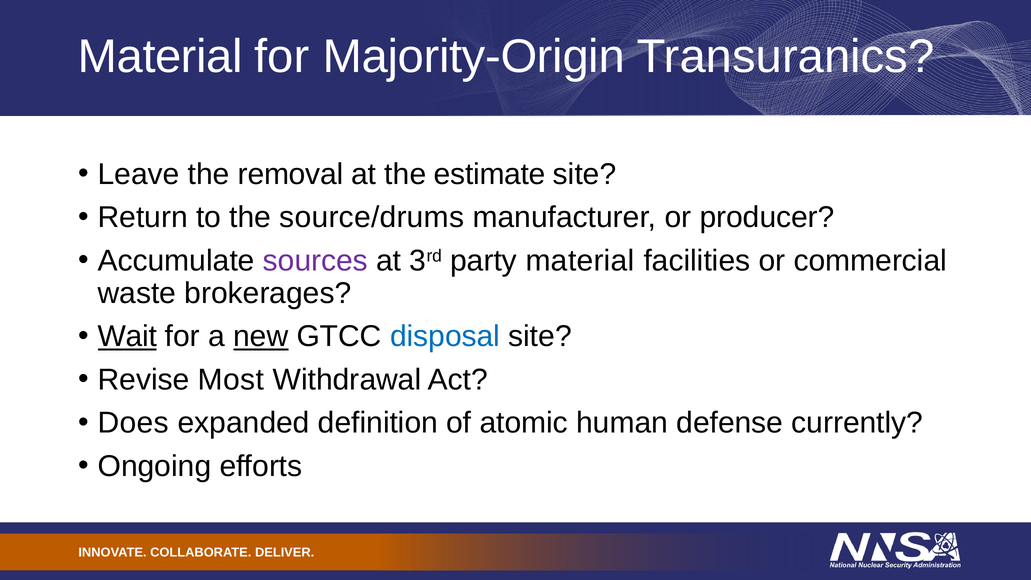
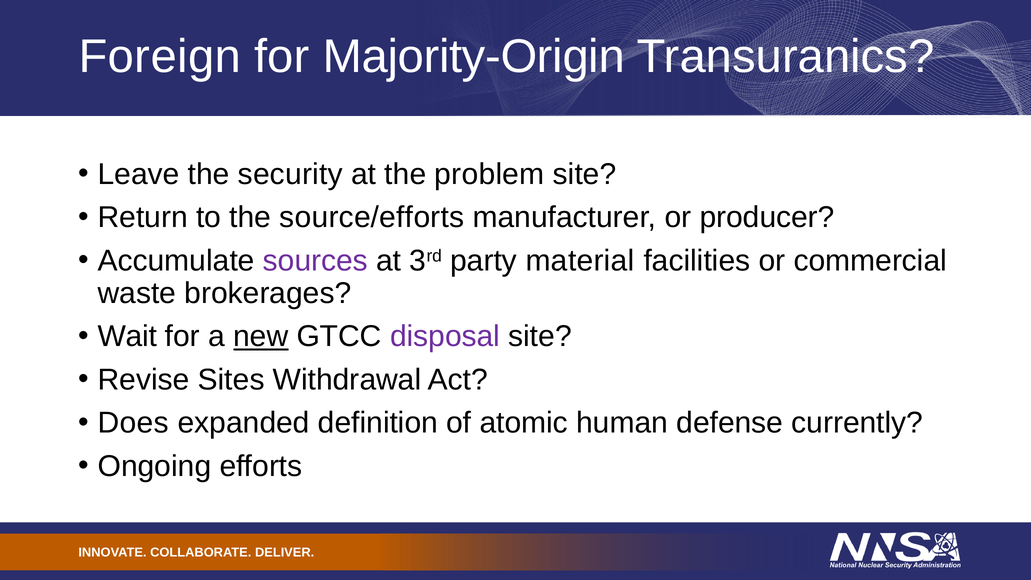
Material at (160, 57): Material -> Foreign
removal: removal -> security
estimate: estimate -> problem
source/drums: source/drums -> source/efforts
Wait underline: present -> none
disposal colour: blue -> purple
Most: Most -> Sites
